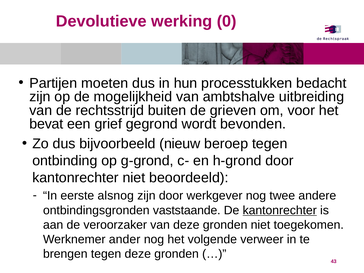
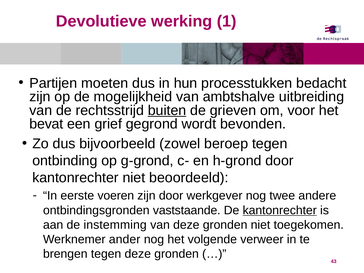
0: 0 -> 1
buiten underline: none -> present
nieuw: nieuw -> zowel
alsnog: alsnog -> voeren
veroorzaker: veroorzaker -> instemming
